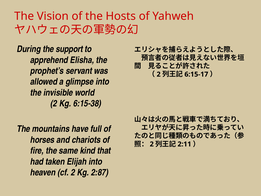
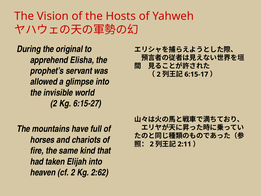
support: support -> original
6:15-38: 6:15-38 -> 6:15-27
2:87: 2:87 -> 2:62
